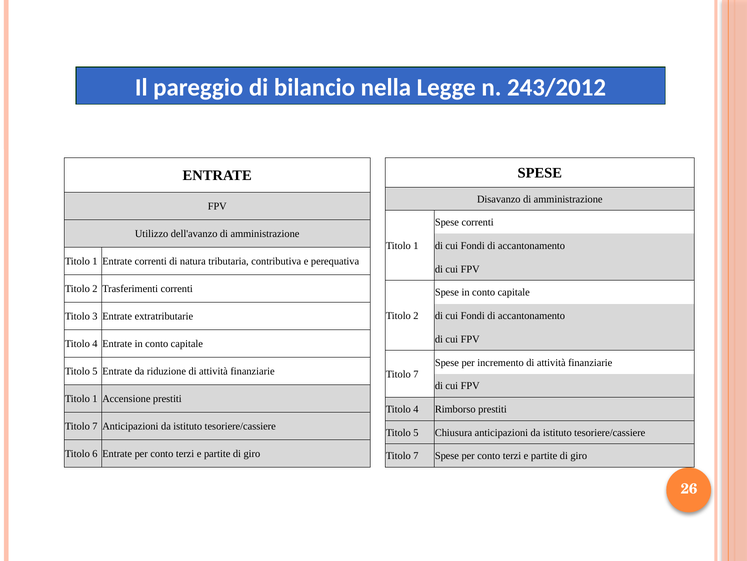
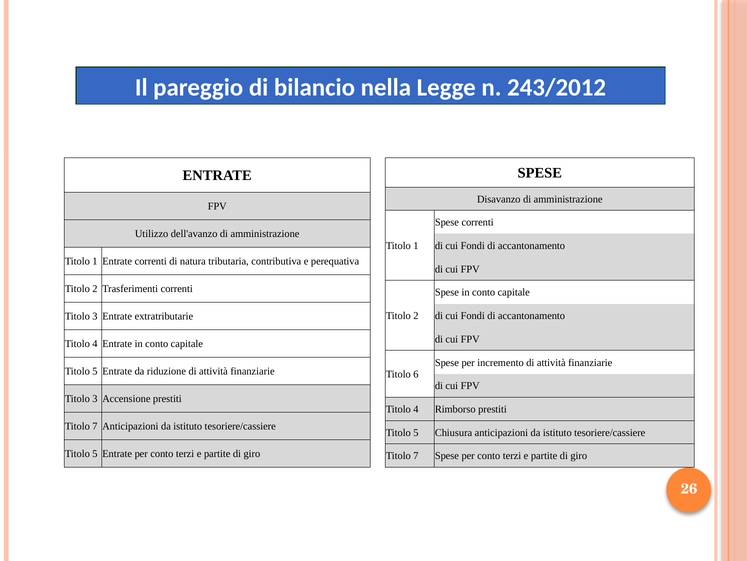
7 at (416, 374): 7 -> 6
1 at (95, 398): 1 -> 3
6 at (95, 453): 6 -> 5
